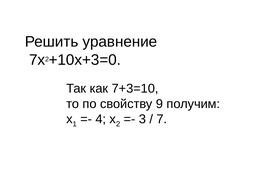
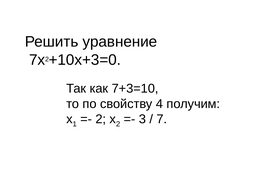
9: 9 -> 4
4 at (101, 119): 4 -> 2
